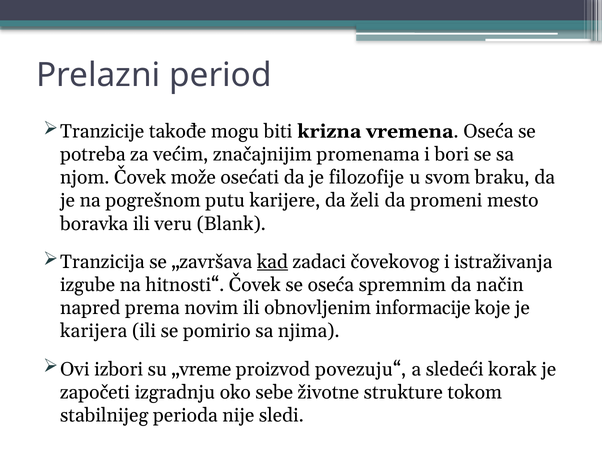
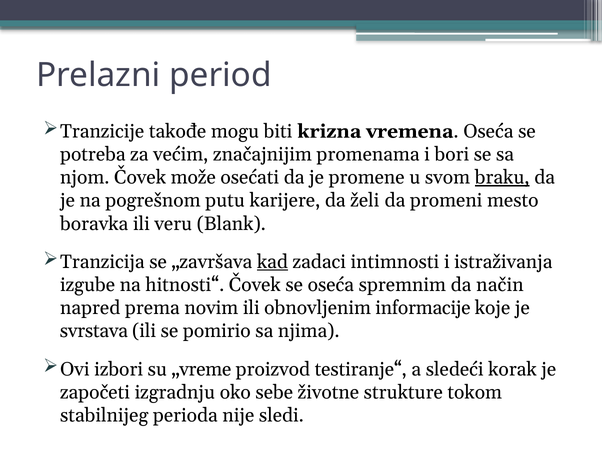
filozofije: filozofije -> promene
braku underline: none -> present
čovekovog: čovekovog -> intimnosti
karijera: karijera -> svrstava
povezuju“: povezuju“ -> testiranje“
